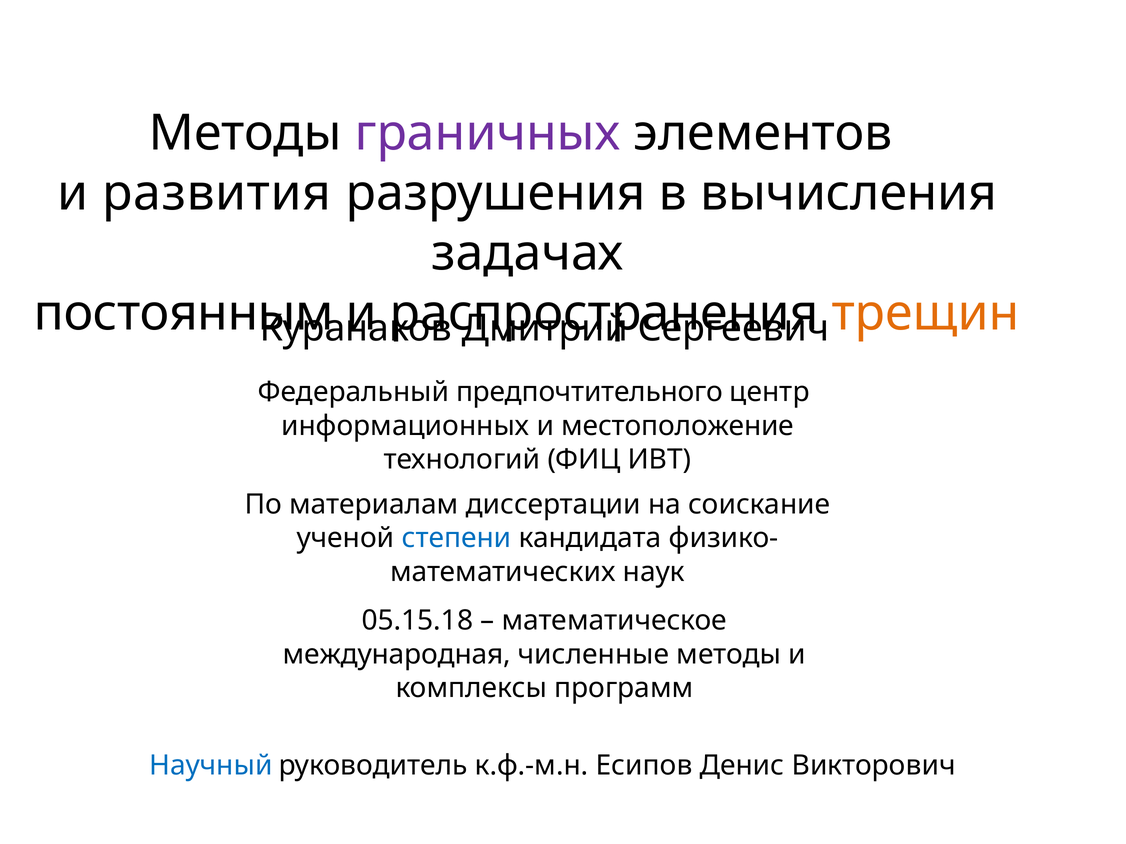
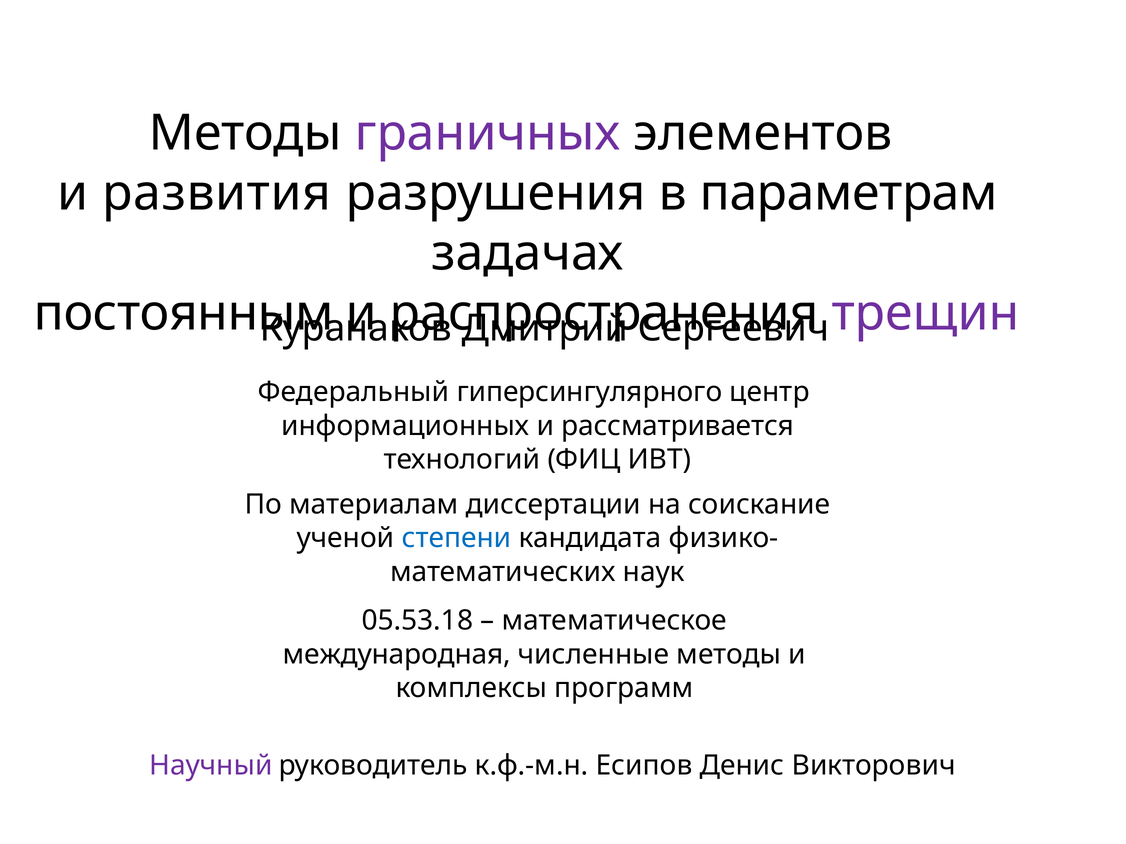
вычисления: вычисления -> параметрам
трещин colour: orange -> purple
предпочтительного: предпочтительного -> гиперсингулярного
местоположение: местоположение -> рассматривается
05.15.18: 05.15.18 -> 05.53.18
Научный colour: blue -> purple
